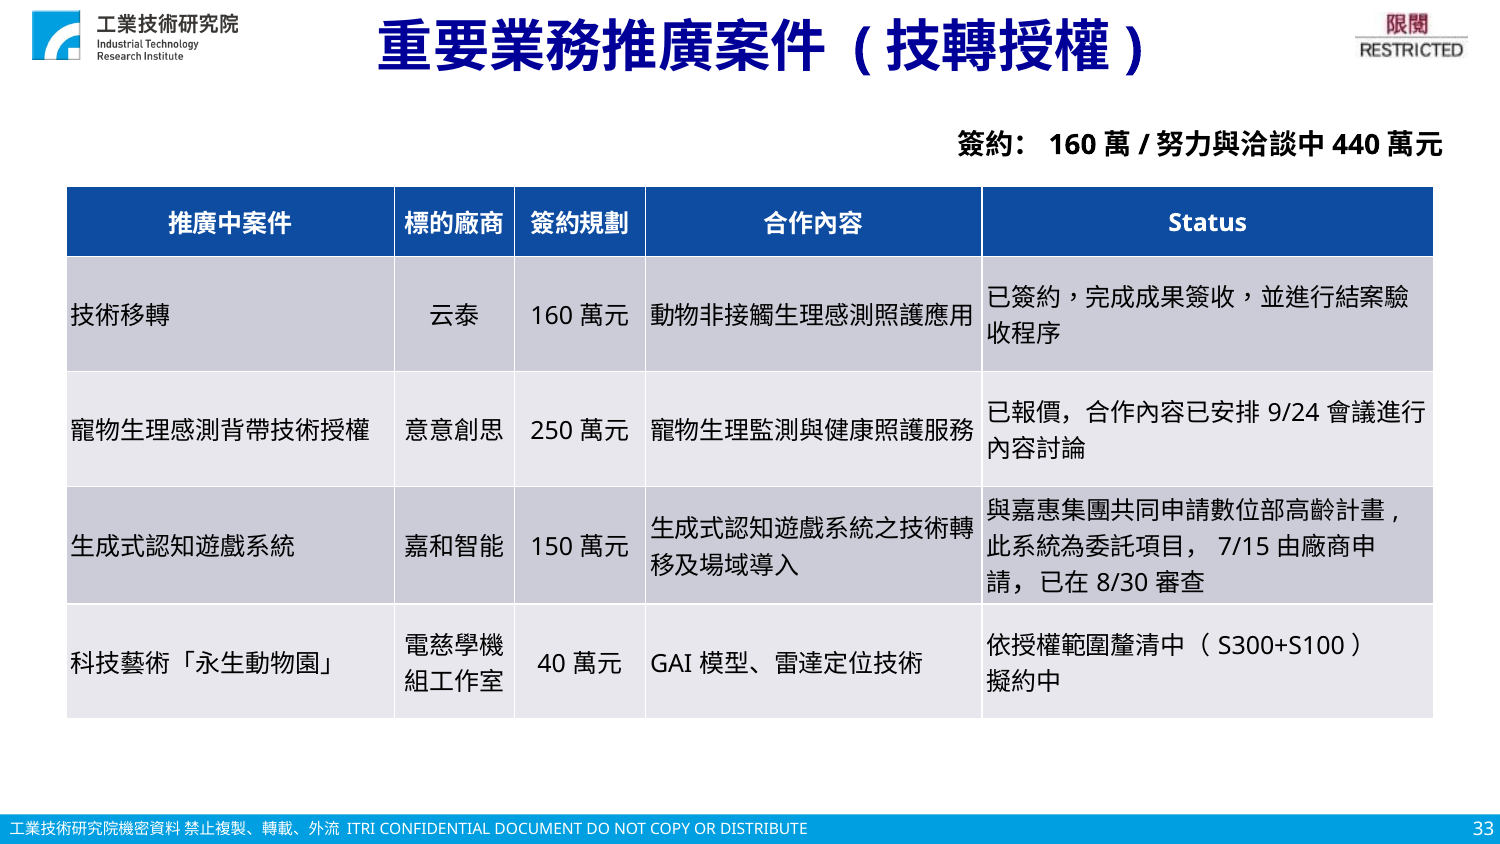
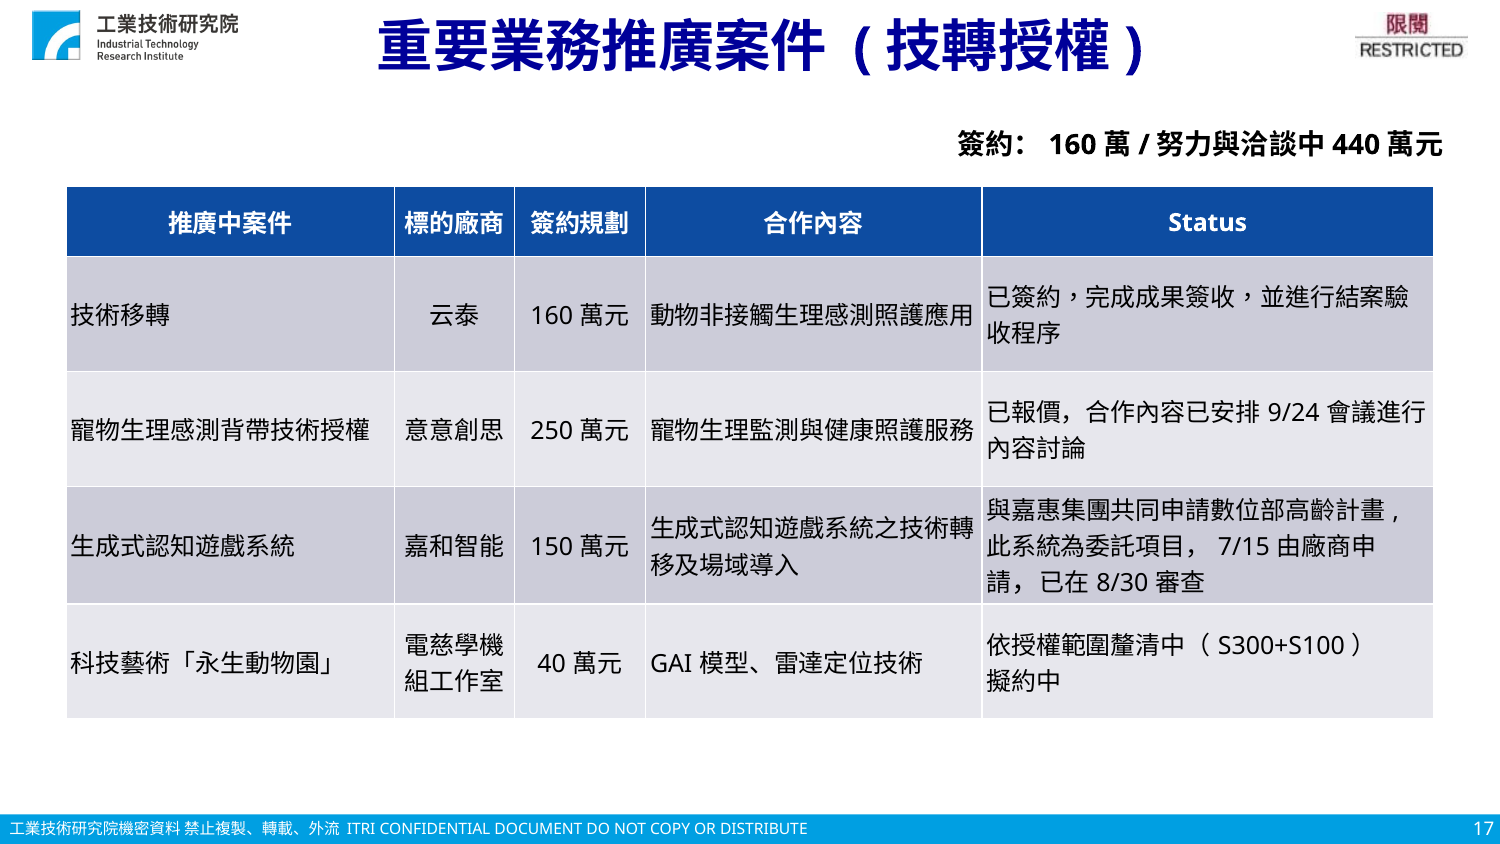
33: 33 -> 17
